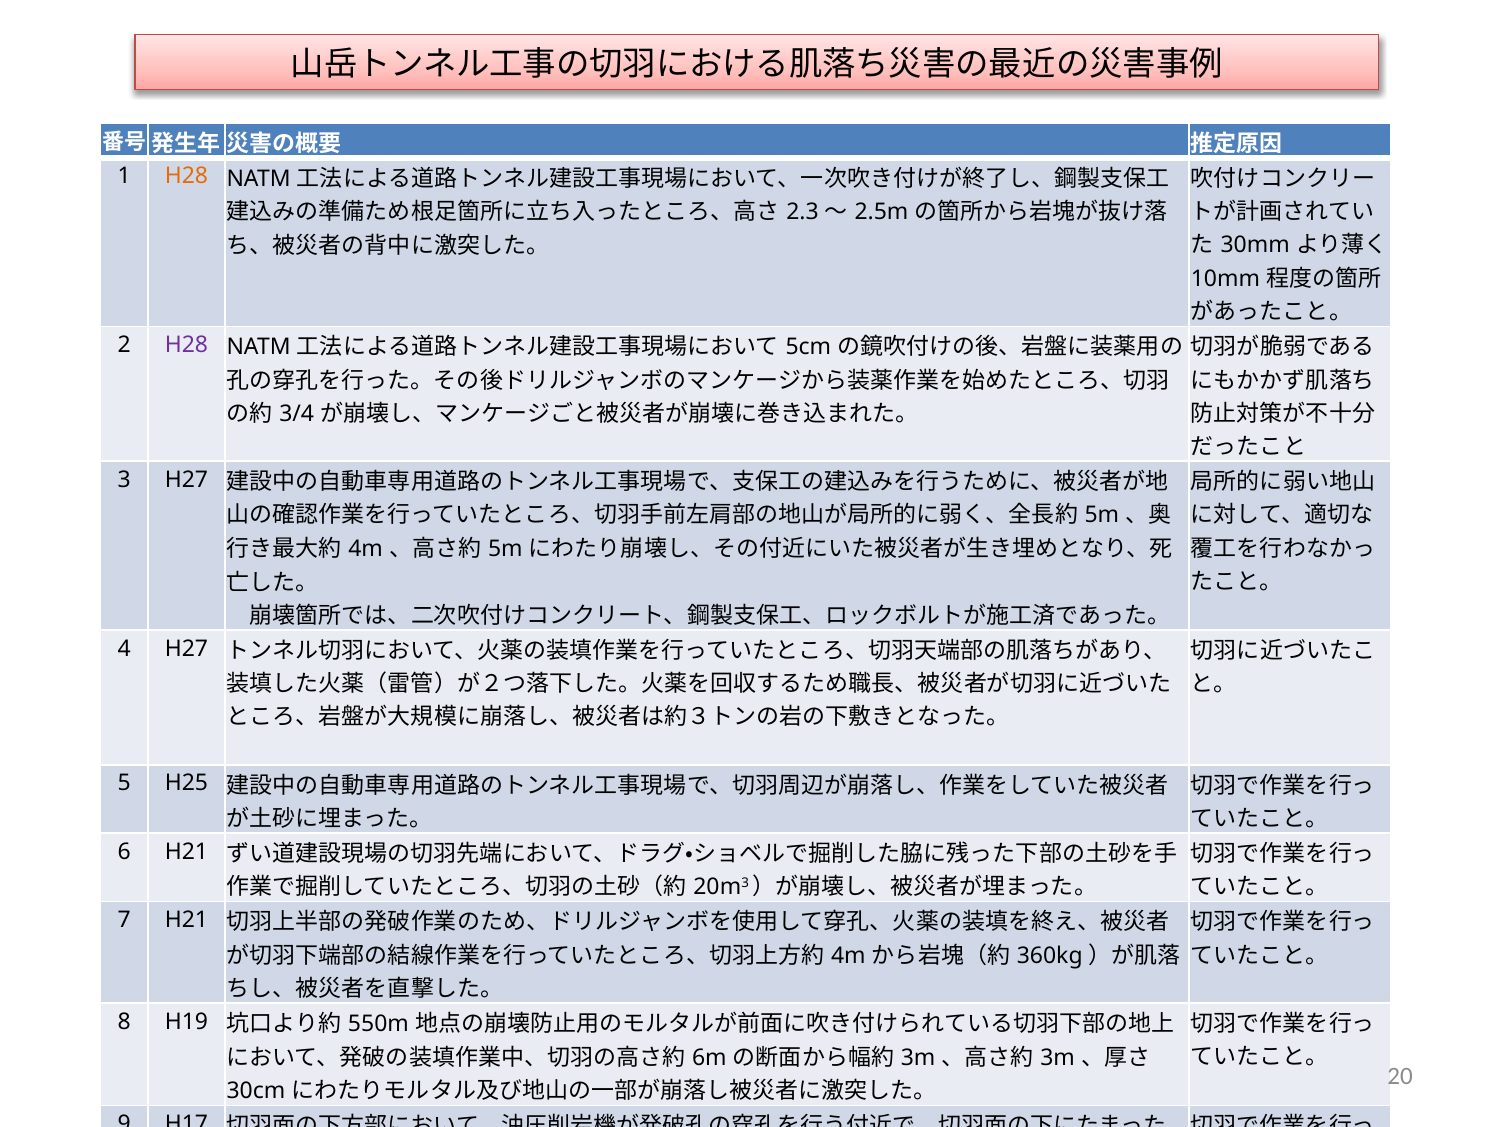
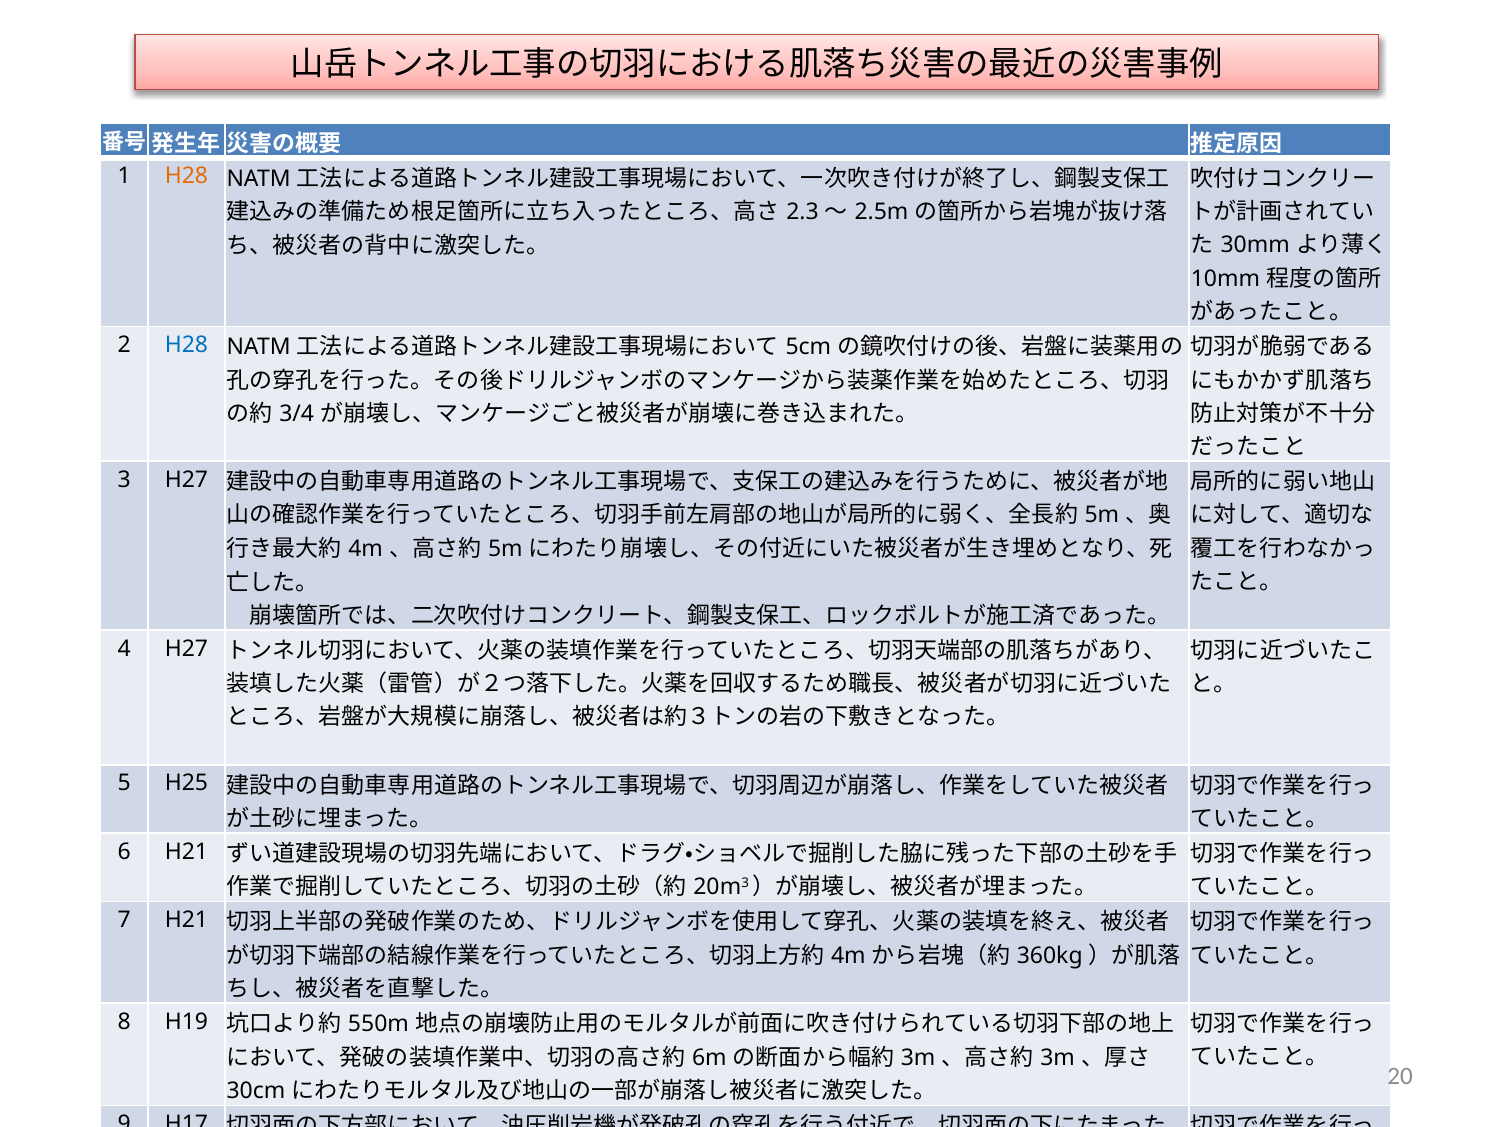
H28 at (186, 345) colour: purple -> blue
